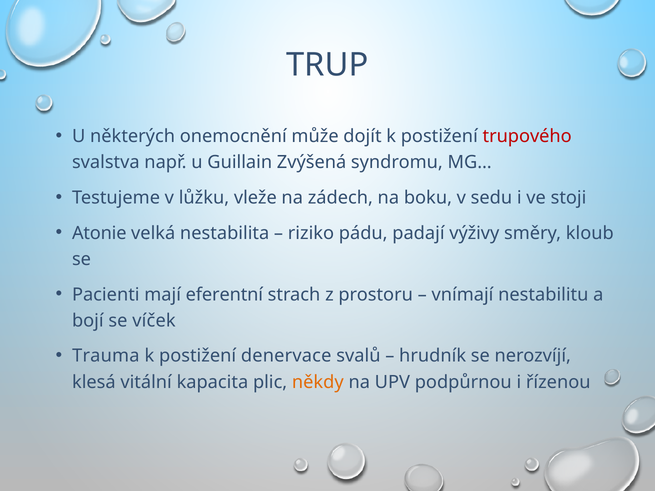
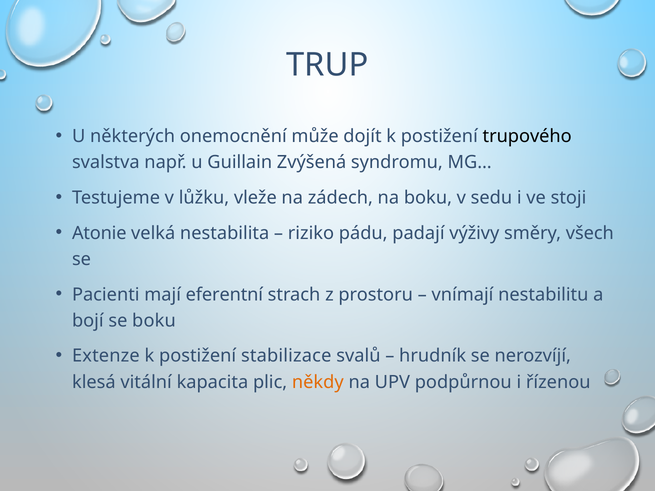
trupového colour: red -> black
kloub: kloub -> všech
se víček: víček -> boku
Trauma: Trauma -> Extenze
denervace: denervace -> stabilizace
